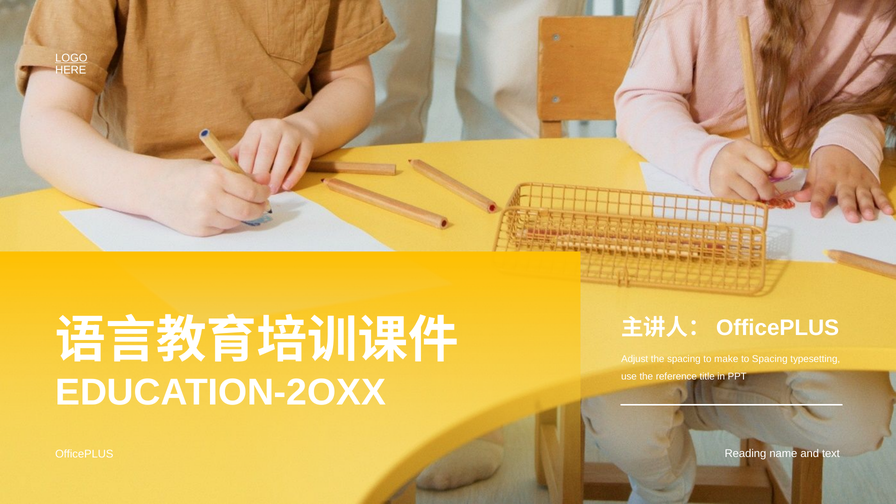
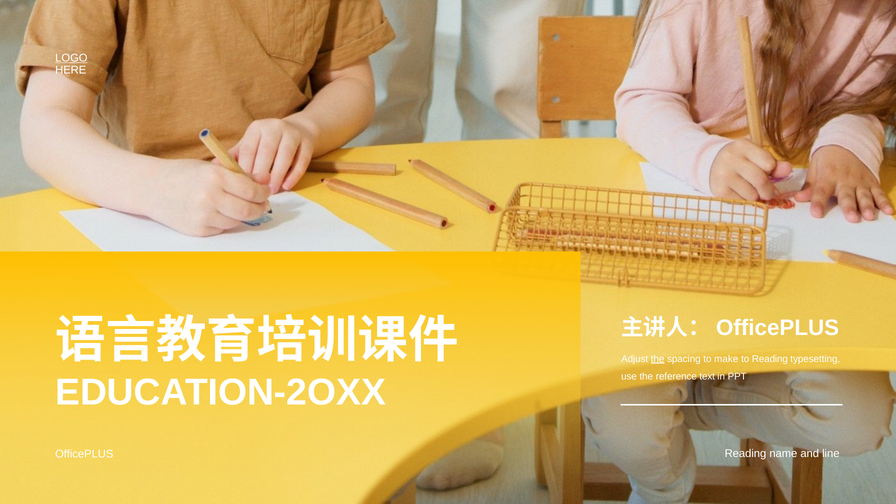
the at (658, 359) underline: none -> present
to Spacing: Spacing -> Reading
title: title -> text
text: text -> line
